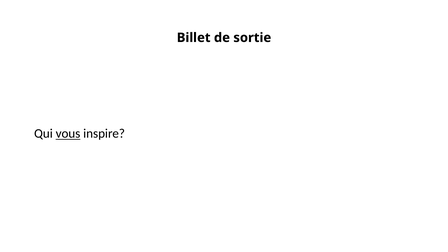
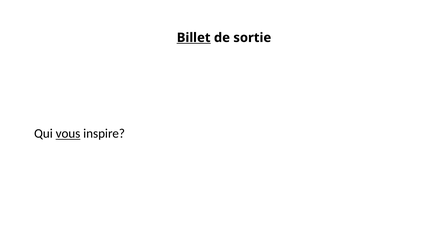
Billet underline: none -> present
